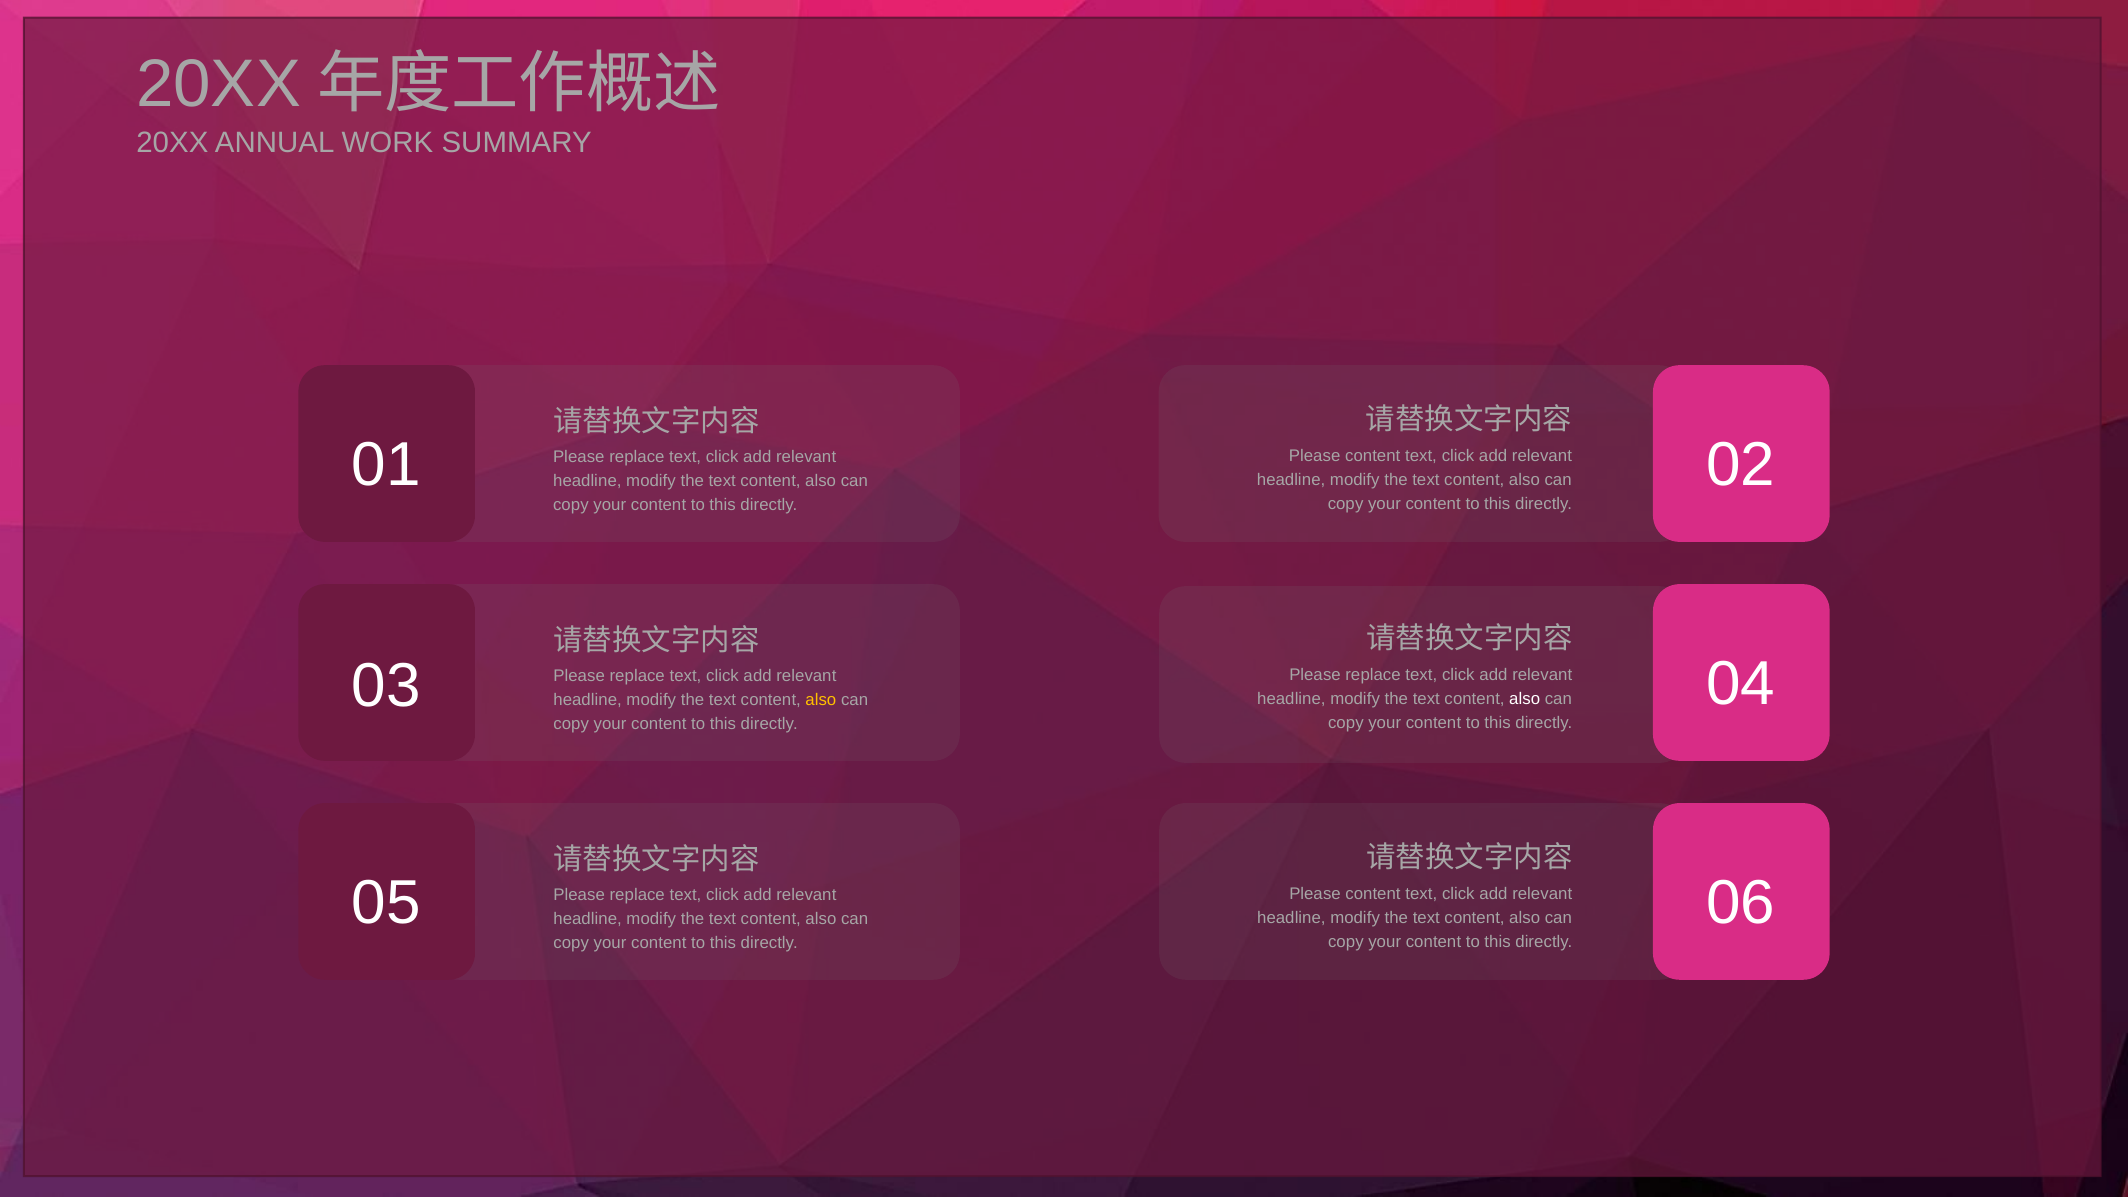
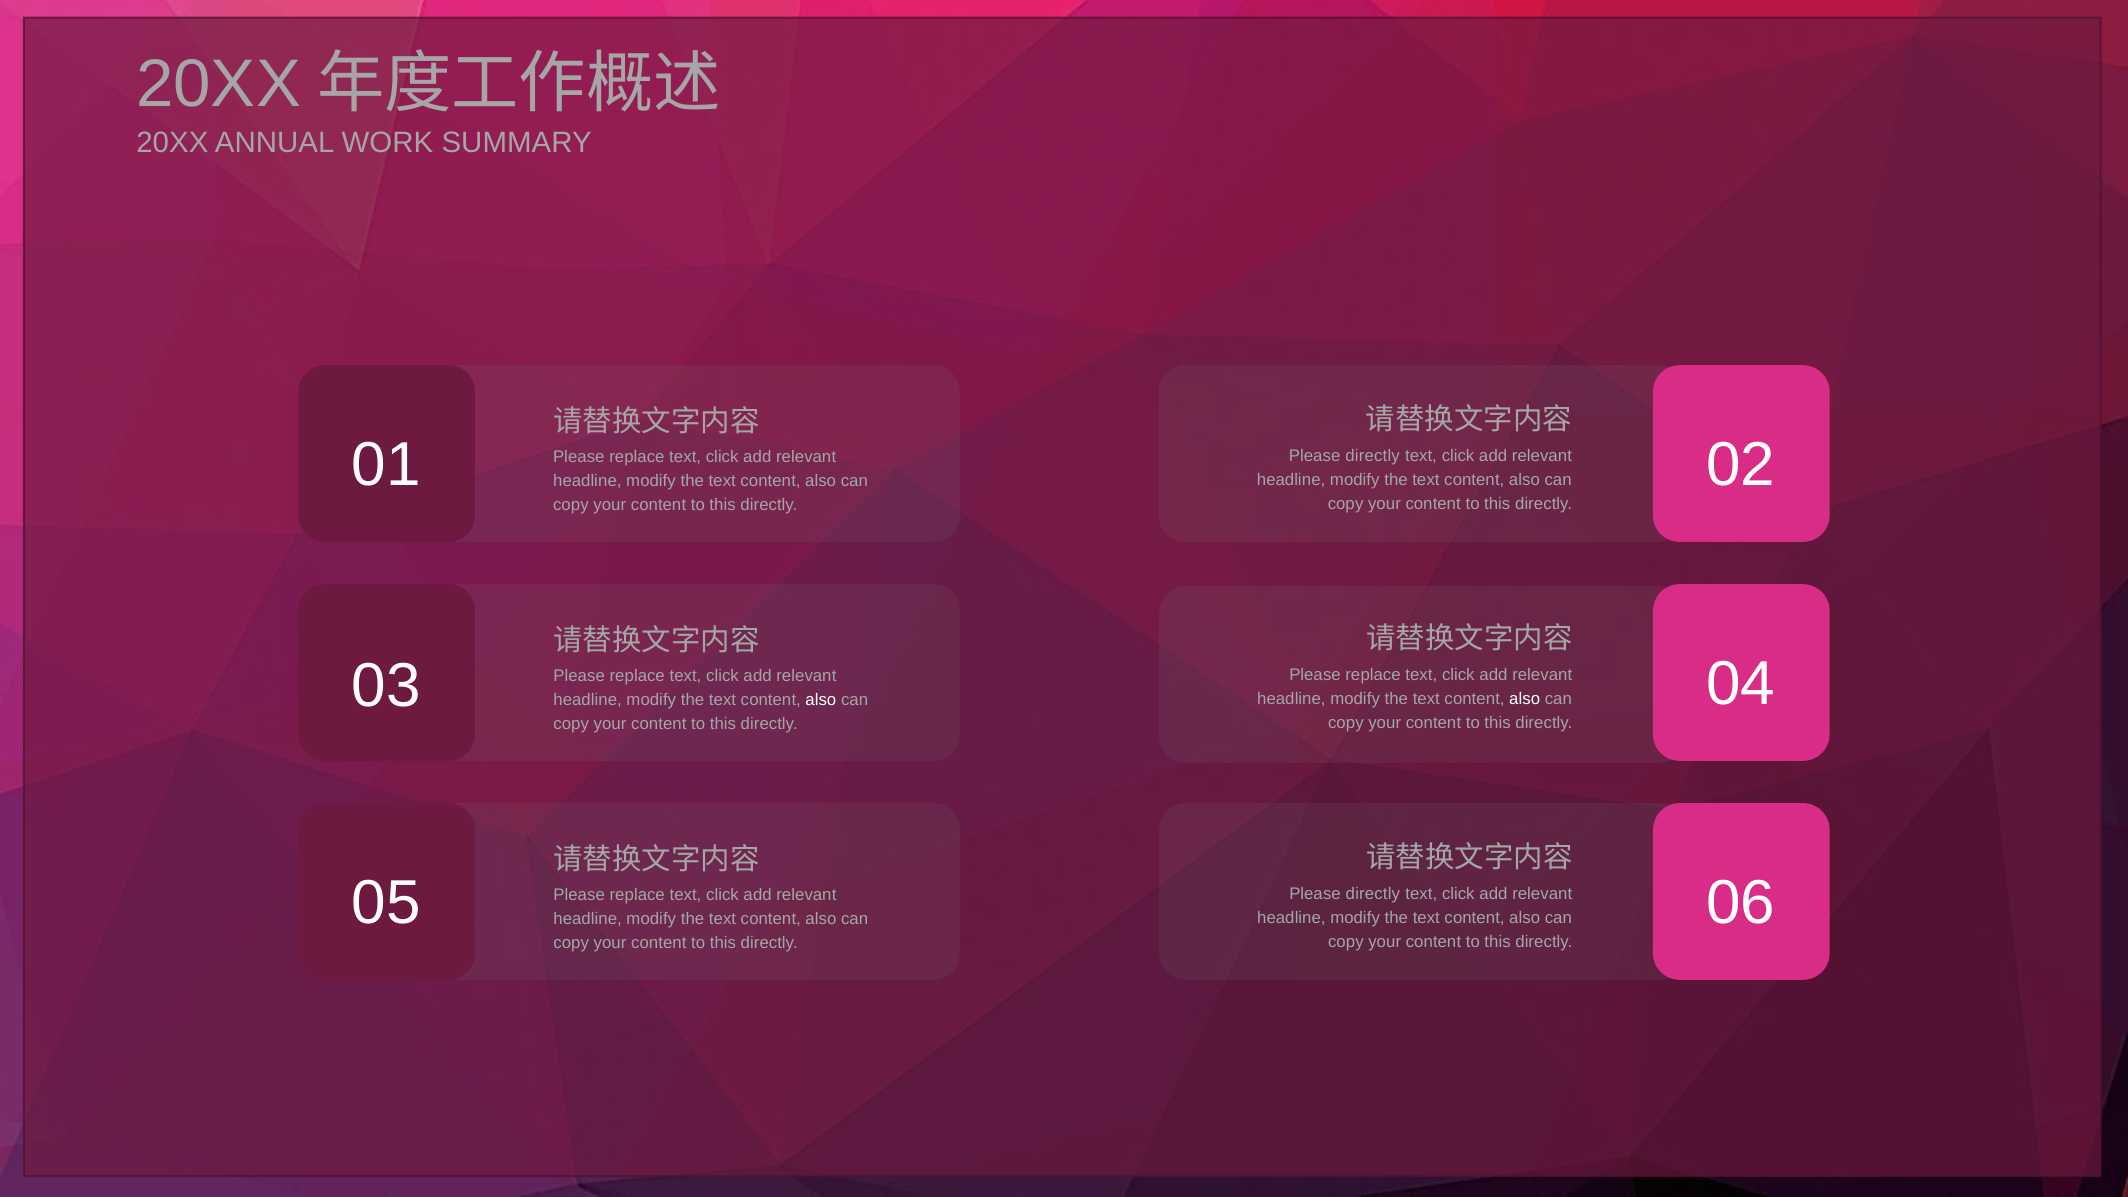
content at (1373, 456): content -> directly
also at (821, 700) colour: yellow -> white
content at (1373, 894): content -> directly
